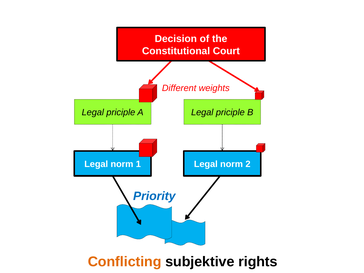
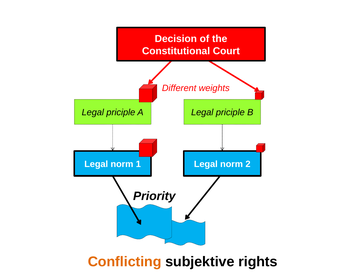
Priority colour: blue -> black
